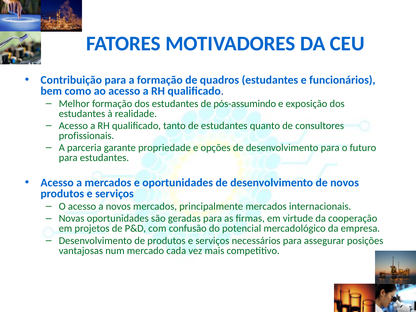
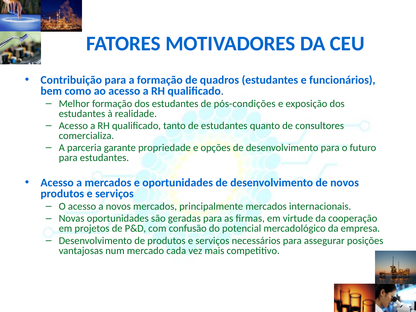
pós-assumindo: pós-assumindo -> pós-condições
profissionais: profissionais -> comercializa
